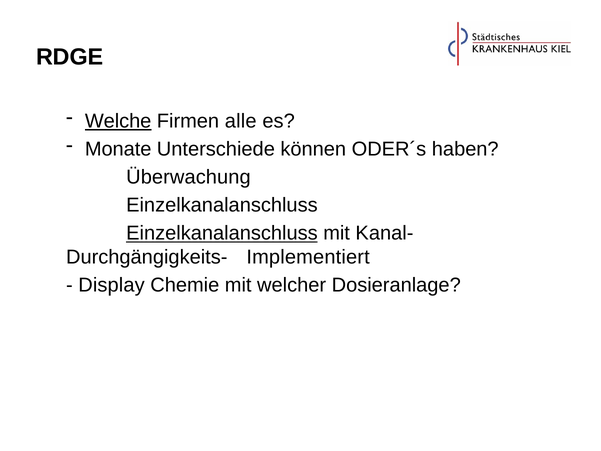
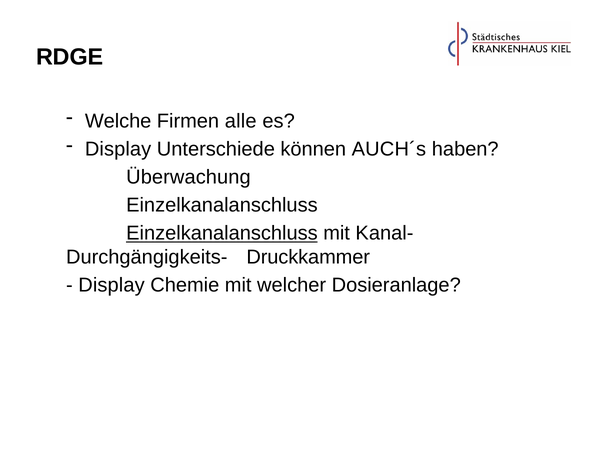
Welche underline: present -> none
Monate at (118, 149): Monate -> Display
ODER´s: ODER´s -> AUCH´s
Implementiert: Implementiert -> Druckkammer
